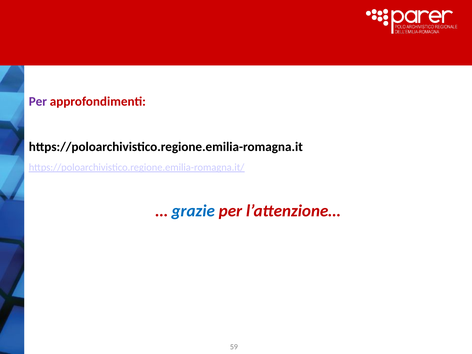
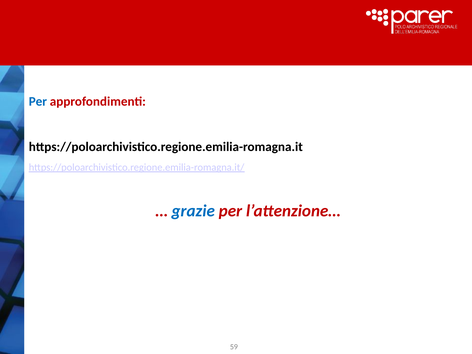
Per at (38, 102) colour: purple -> blue
